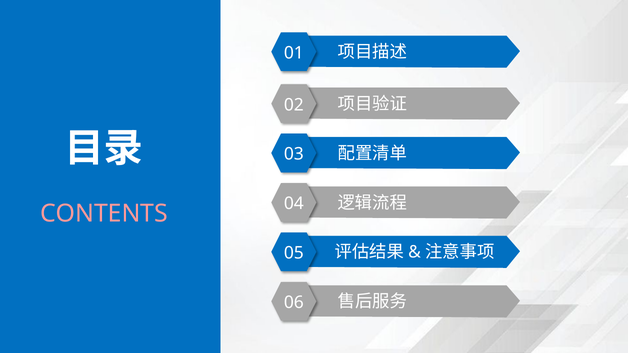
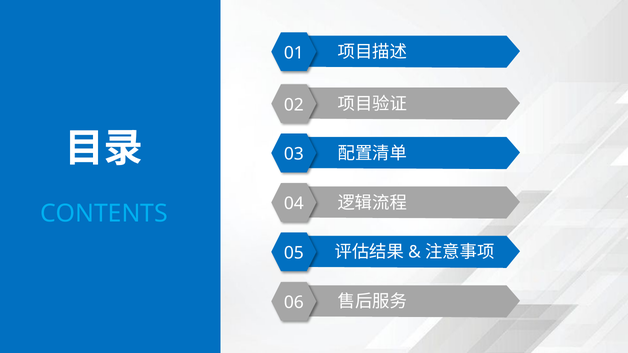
CONTENTS colour: pink -> light blue
